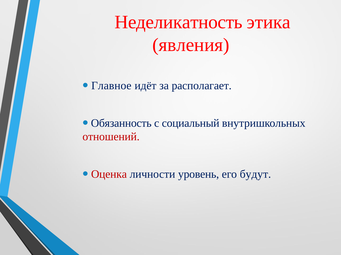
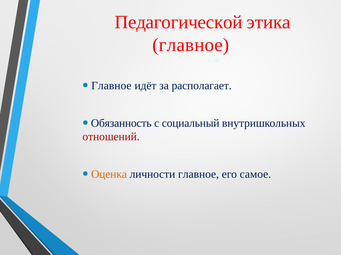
Неделикатность: Неделикатность -> Педагогической
явления at (191, 45): явления -> главное
Оценка colour: red -> orange
личности уровень: уровень -> главное
будут: будут -> самое
